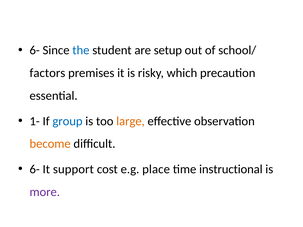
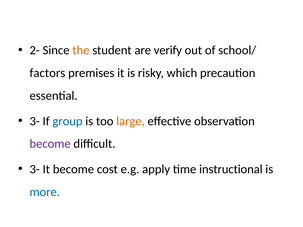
6- at (35, 50): 6- -> 2-
the colour: blue -> orange
setup: setup -> verify
1- at (35, 121): 1- -> 3-
become at (50, 144) colour: orange -> purple
6- at (35, 169): 6- -> 3-
It support: support -> become
place: place -> apply
more colour: purple -> blue
